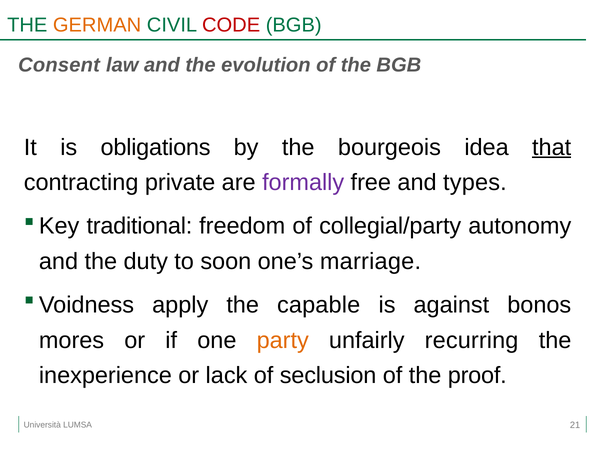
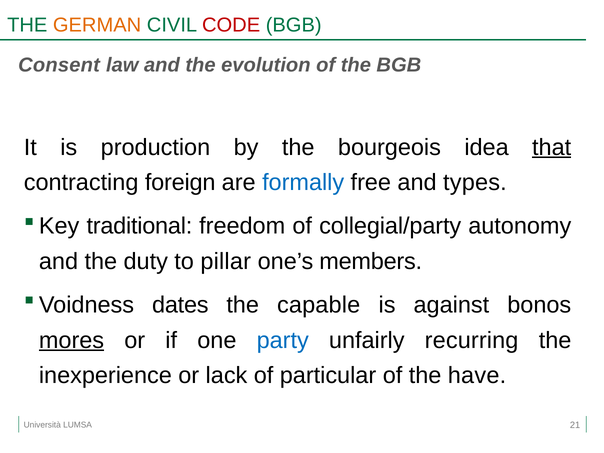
obligations: obligations -> production
private: private -> foreign
formally colour: purple -> blue
soon: soon -> pillar
marriage: marriage -> members
apply: apply -> dates
mores underline: none -> present
party colour: orange -> blue
seclusion: seclusion -> particular
proof: proof -> have
